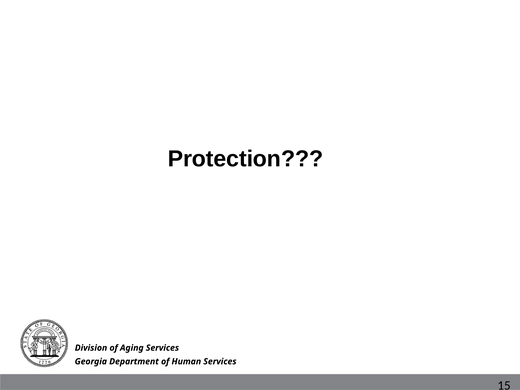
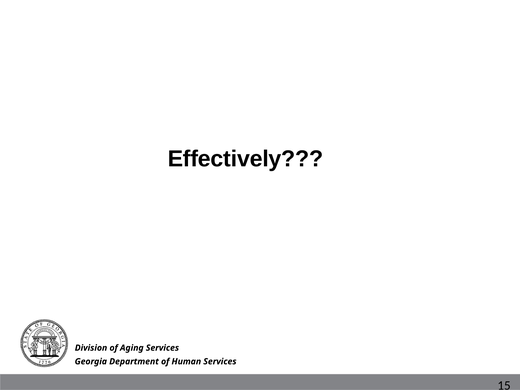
Protection: Protection -> Effectively
